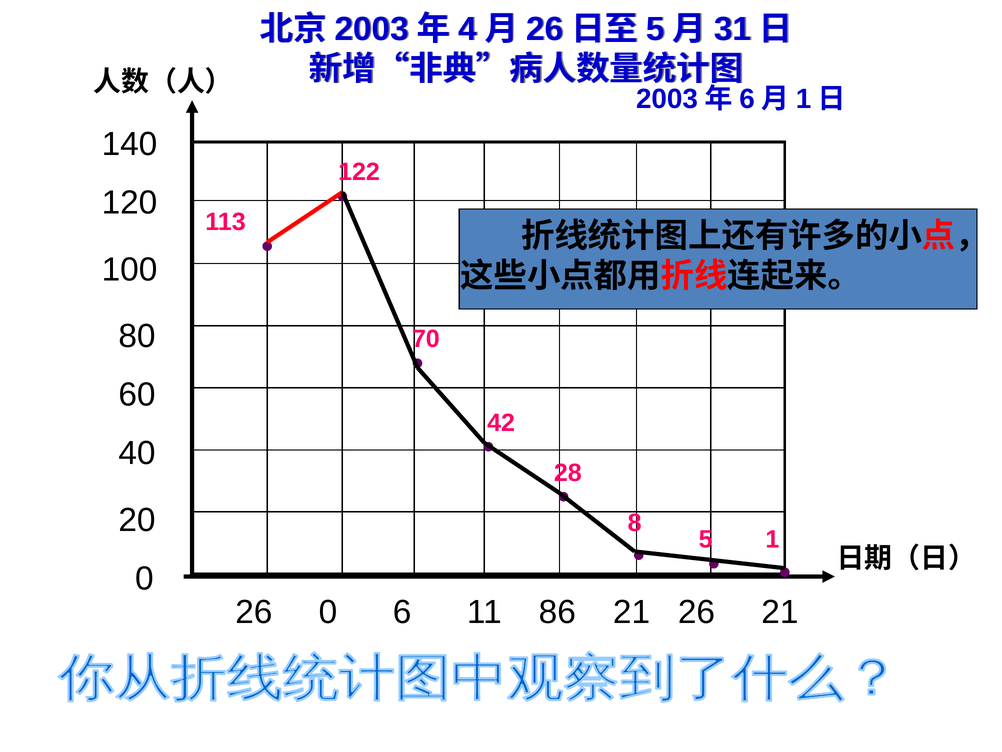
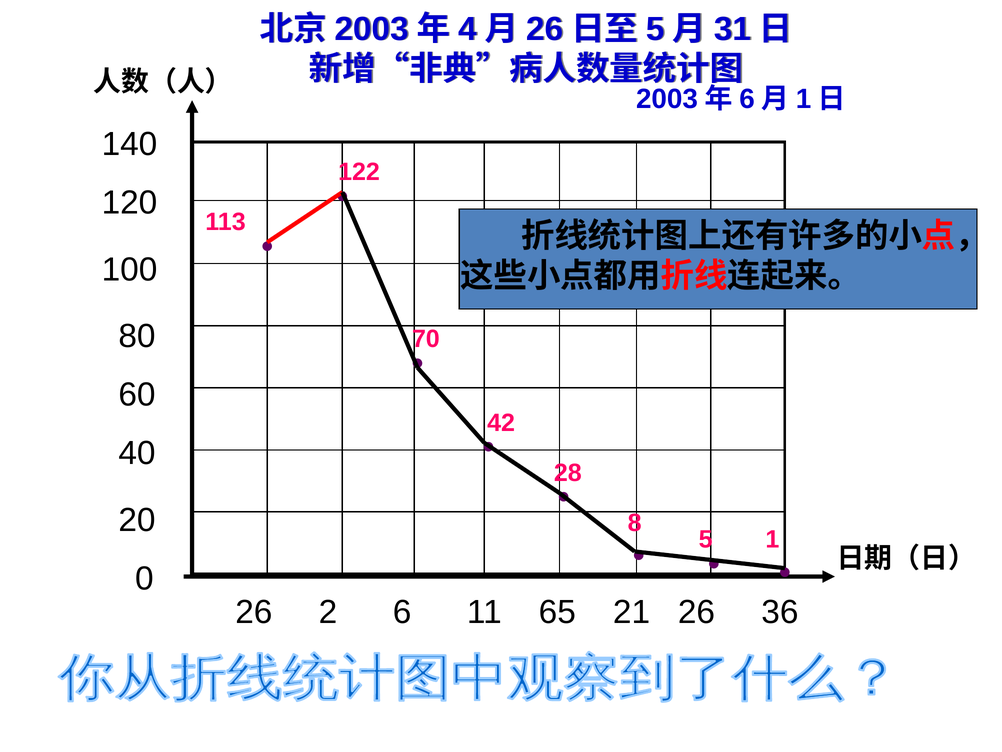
26 0: 0 -> 2
86: 86 -> 65
26 21: 21 -> 36
